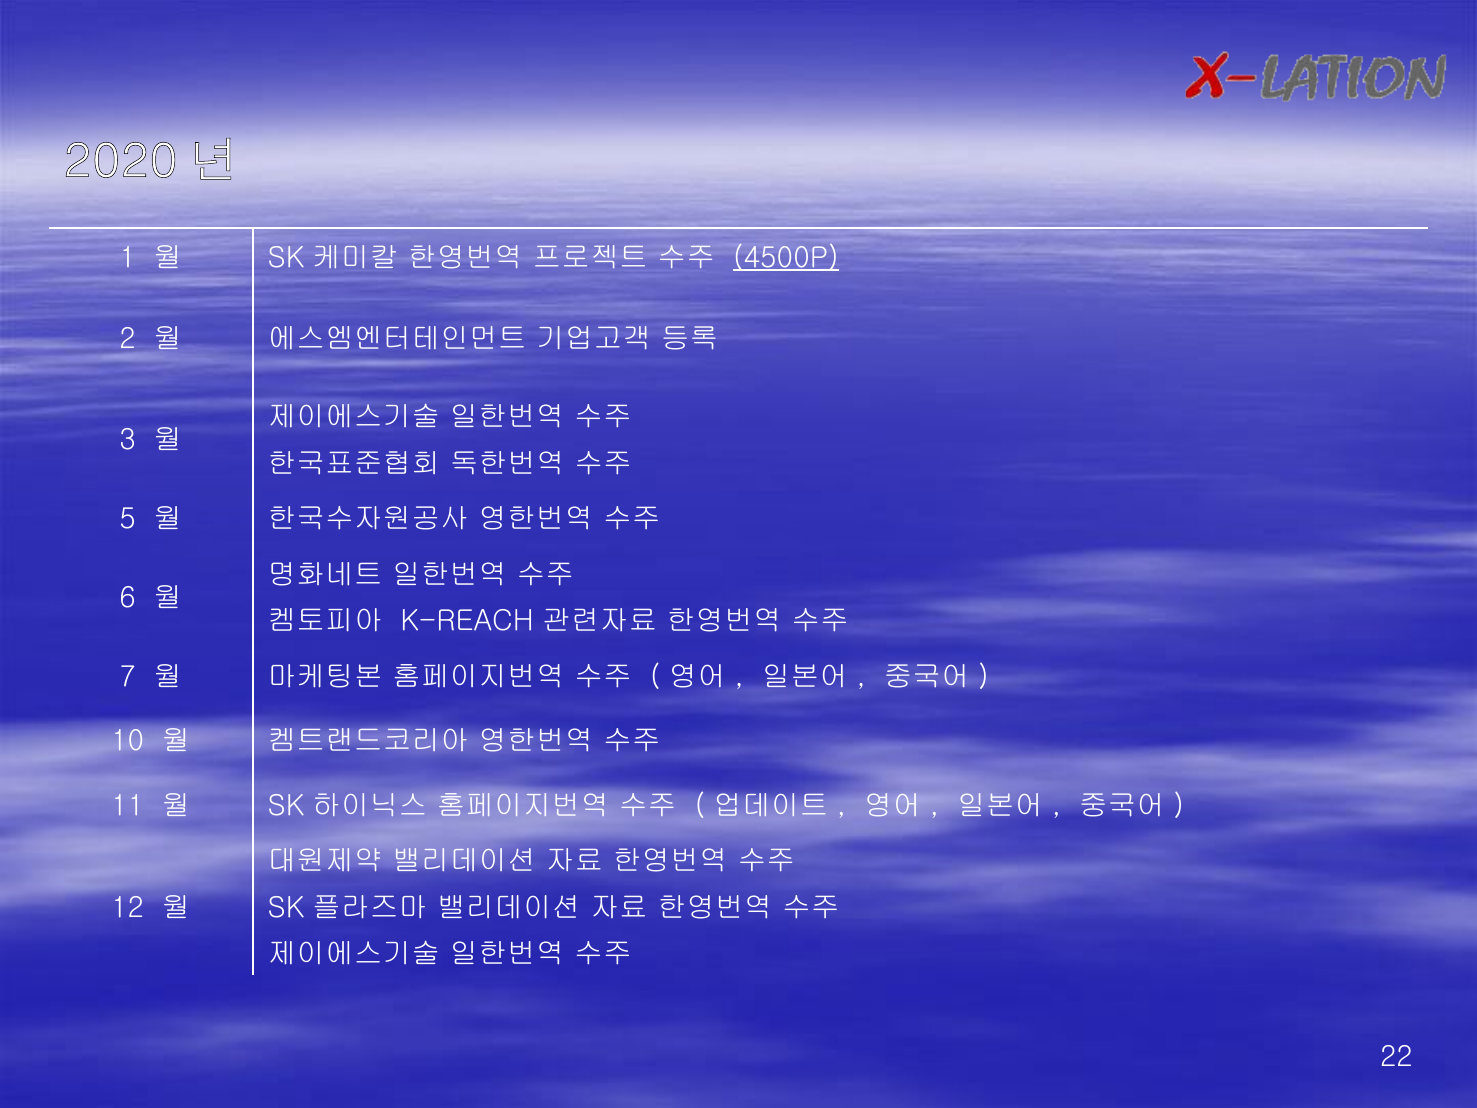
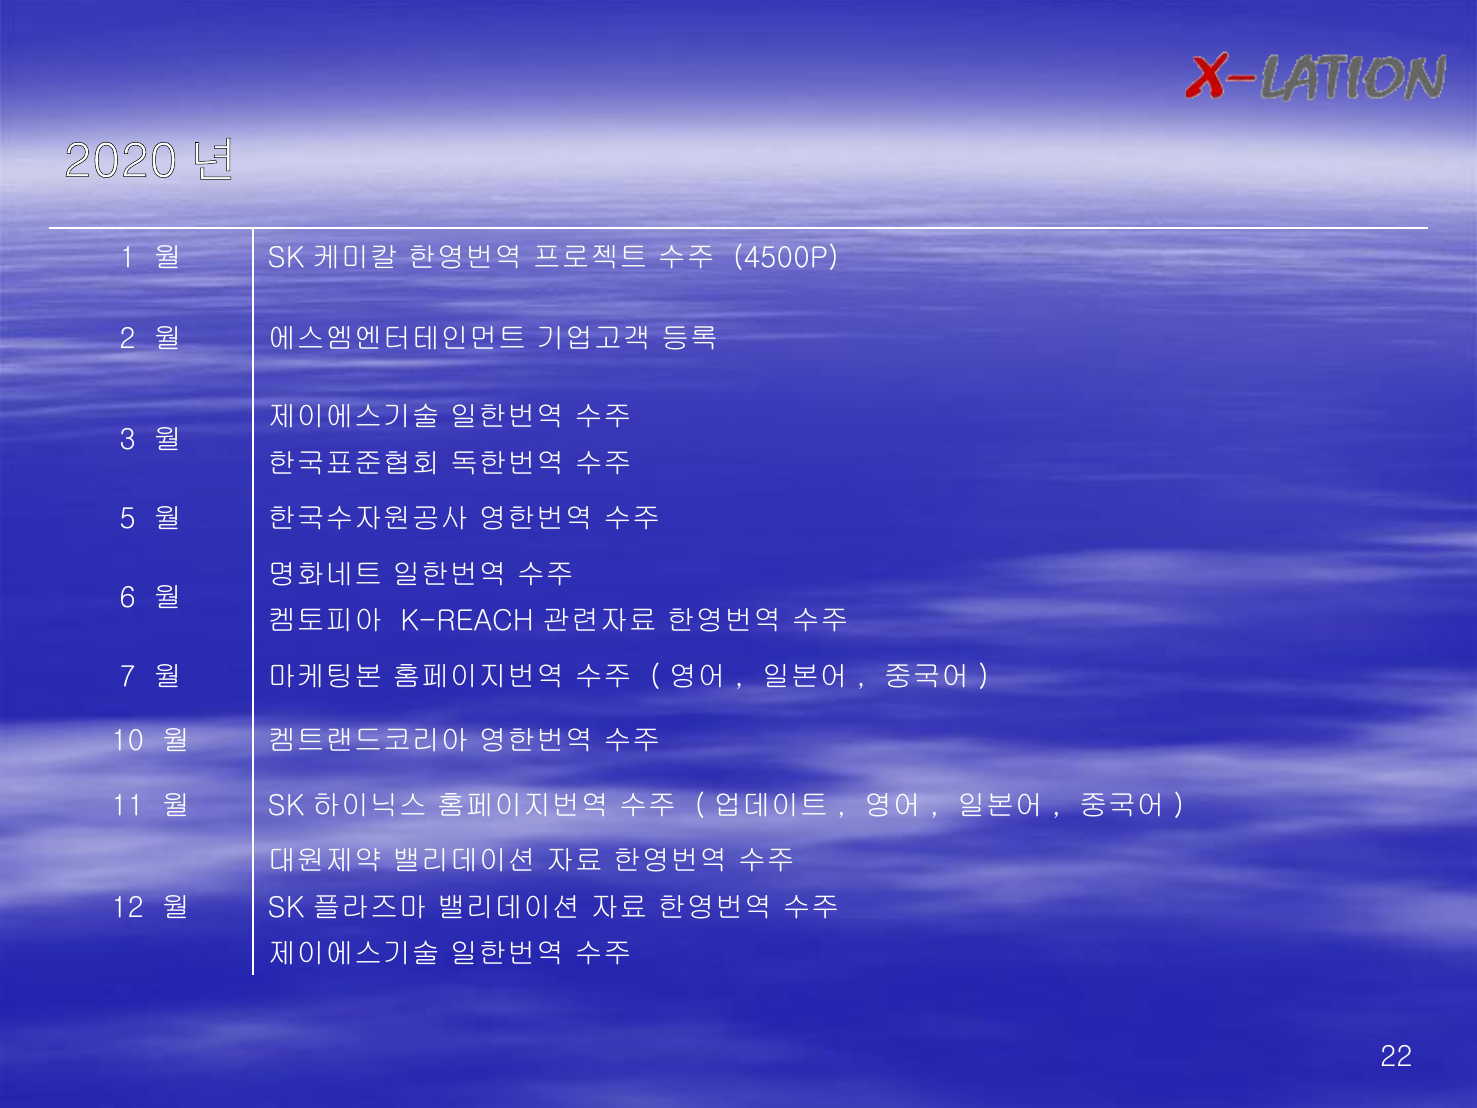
4500P underline: present -> none
